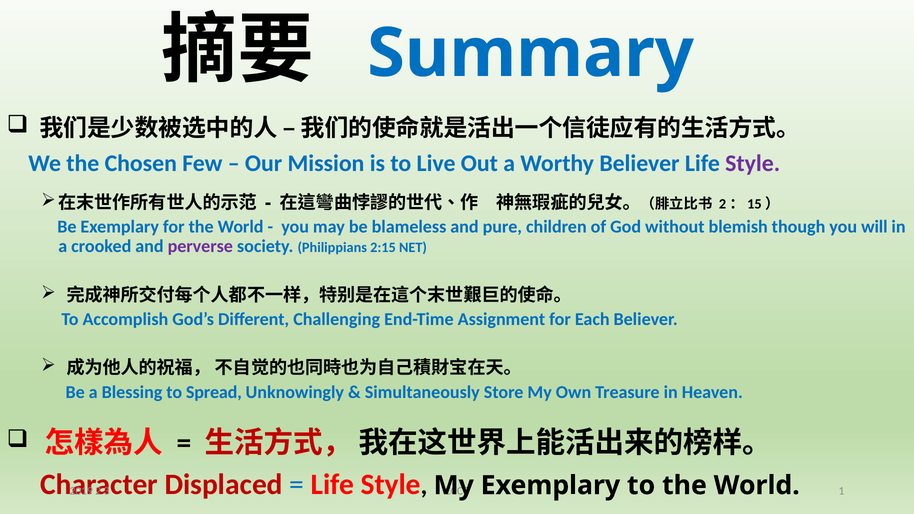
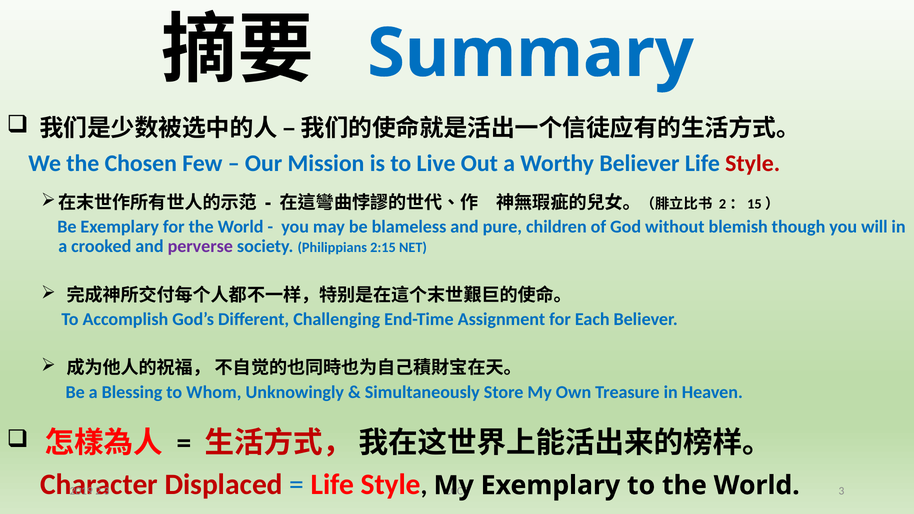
Style at (753, 163) colour: purple -> red
Spread: Spread -> Whom
1 at (841, 491): 1 -> 3
